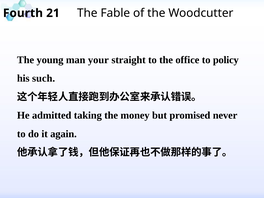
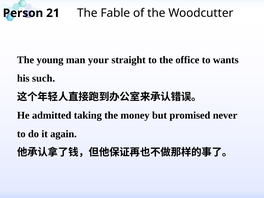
Fourth: Fourth -> Person
policy: policy -> wants
